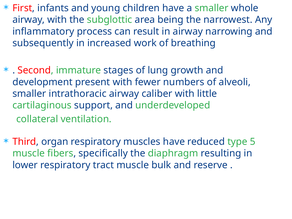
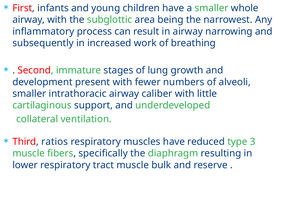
organ: organ -> ratios
5: 5 -> 3
